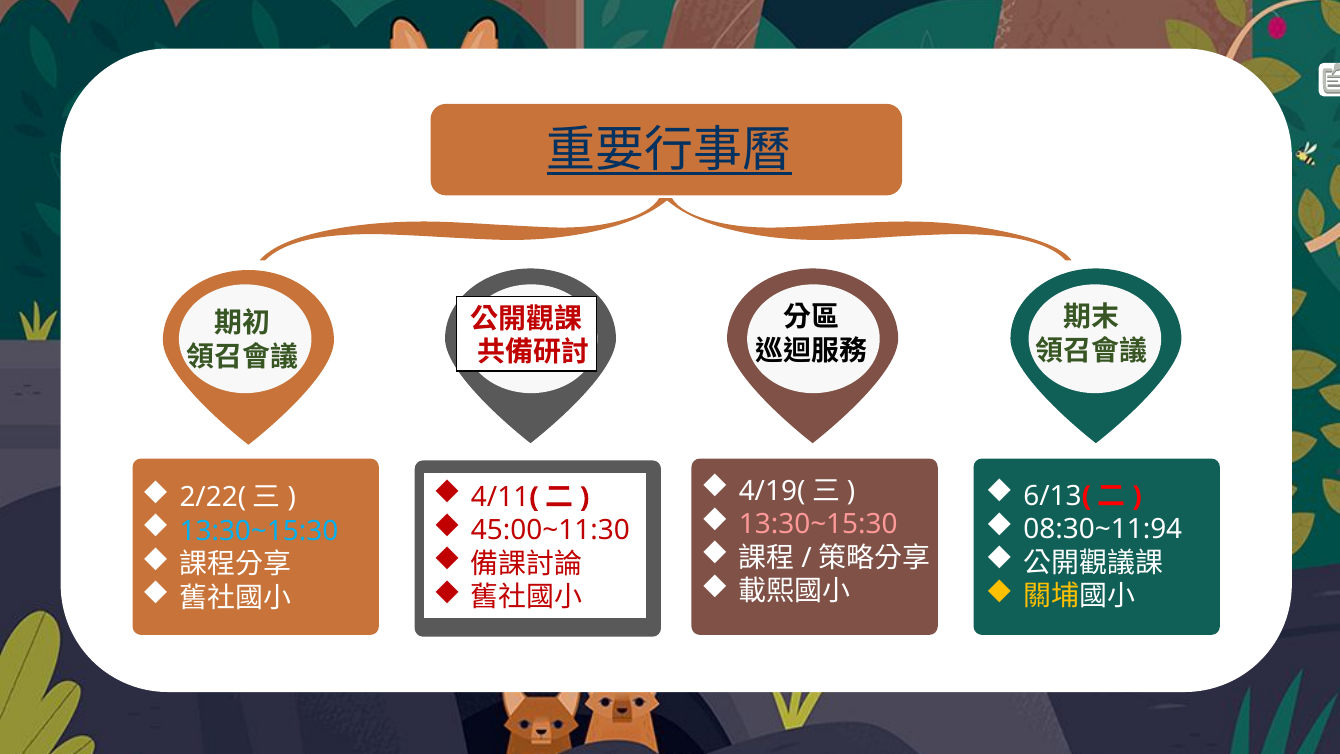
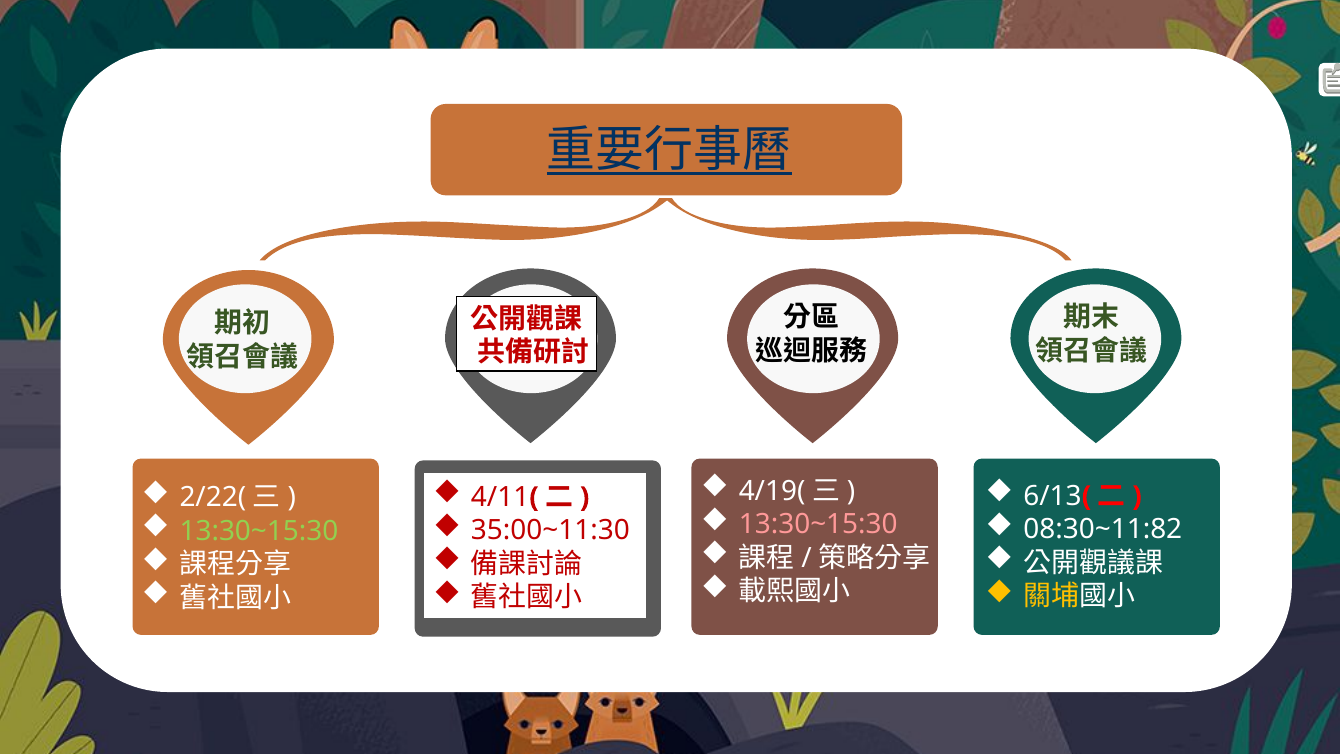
08:30~11:94: 08:30~11:94 -> 08:30~11:82
45:00~11:30: 45:00~11:30 -> 35:00~11:30
13:30~15:30 at (259, 531) colour: light blue -> light green
